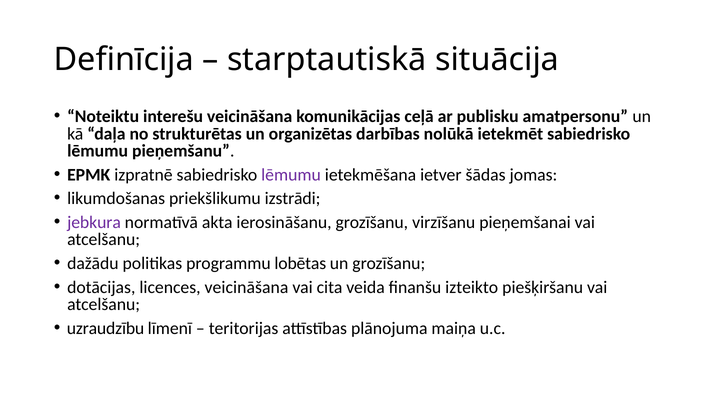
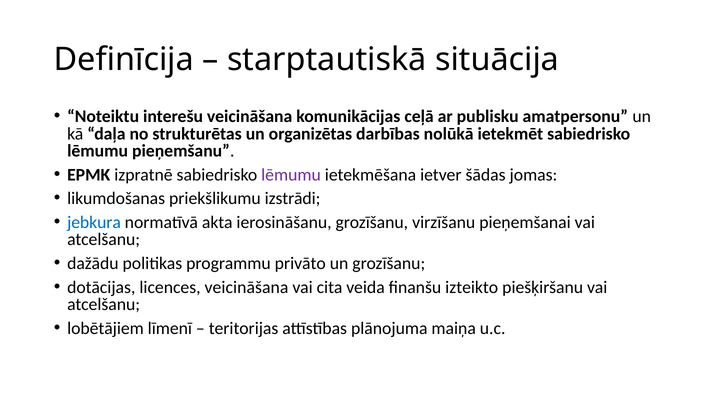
jebkura colour: purple -> blue
lobētas: lobētas -> privāto
uzraudzību: uzraudzību -> lobētājiem
